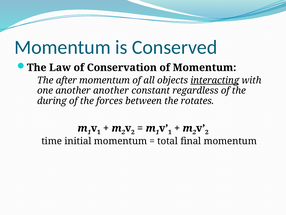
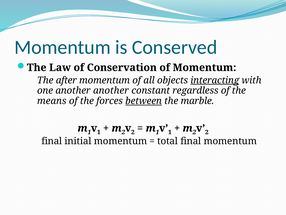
during: during -> means
between underline: none -> present
rotates: rotates -> marble
time at (52, 141): time -> final
